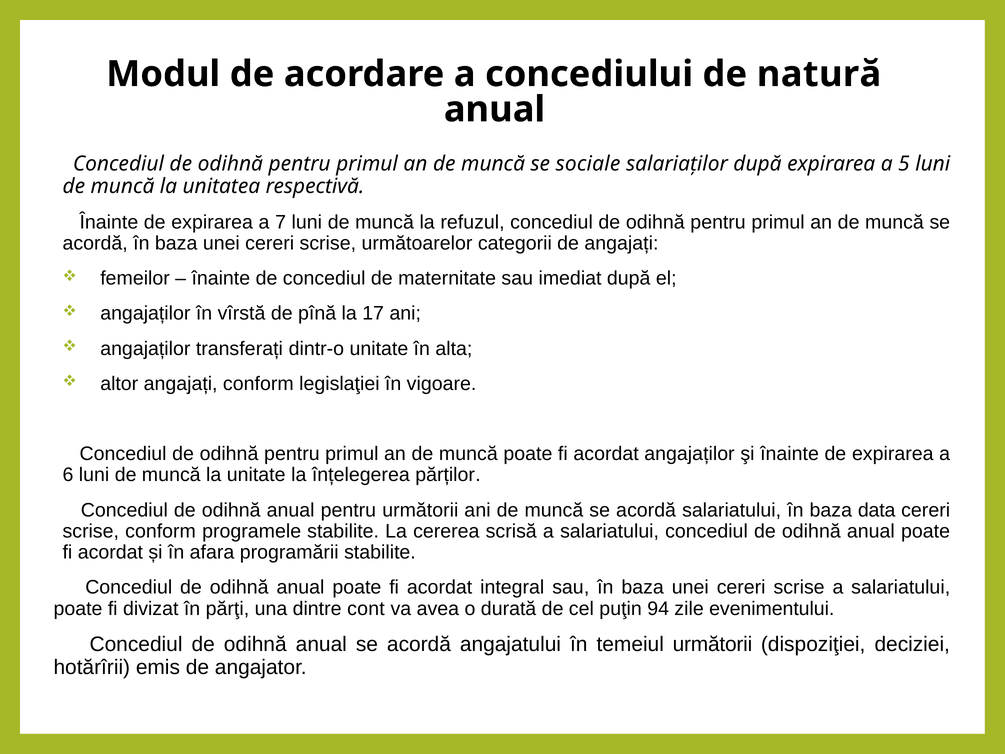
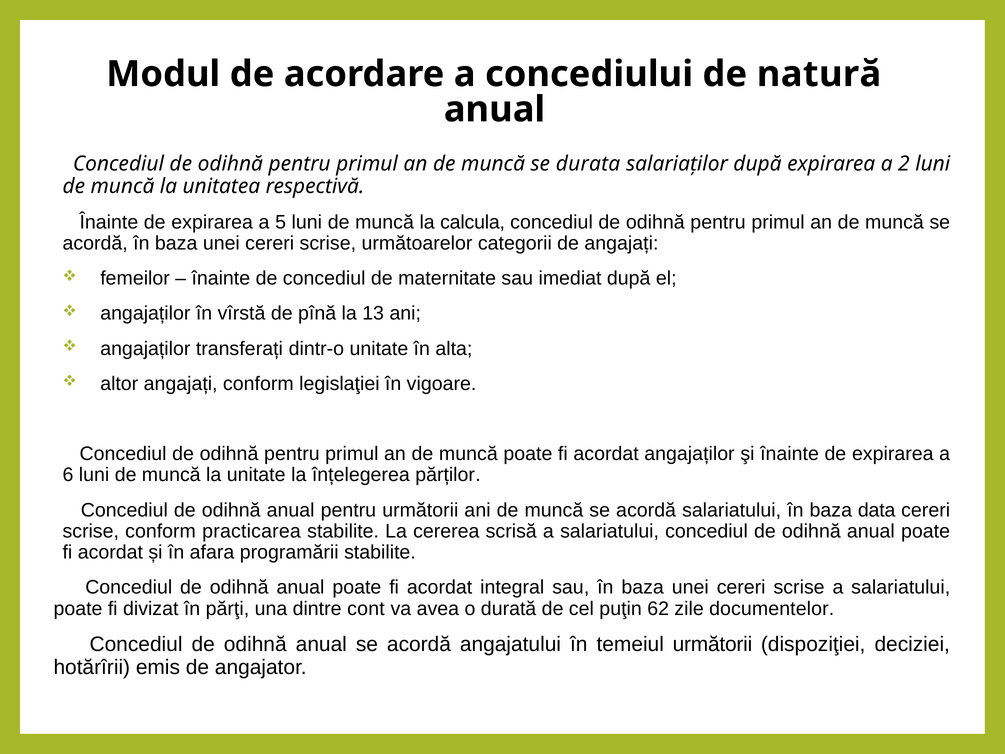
sociale: sociale -> durata
5: 5 -> 2
7: 7 -> 5
refuzul: refuzul -> calcula
17: 17 -> 13
programele: programele -> practicarea
94: 94 -> 62
evenimentului: evenimentului -> documentelor
